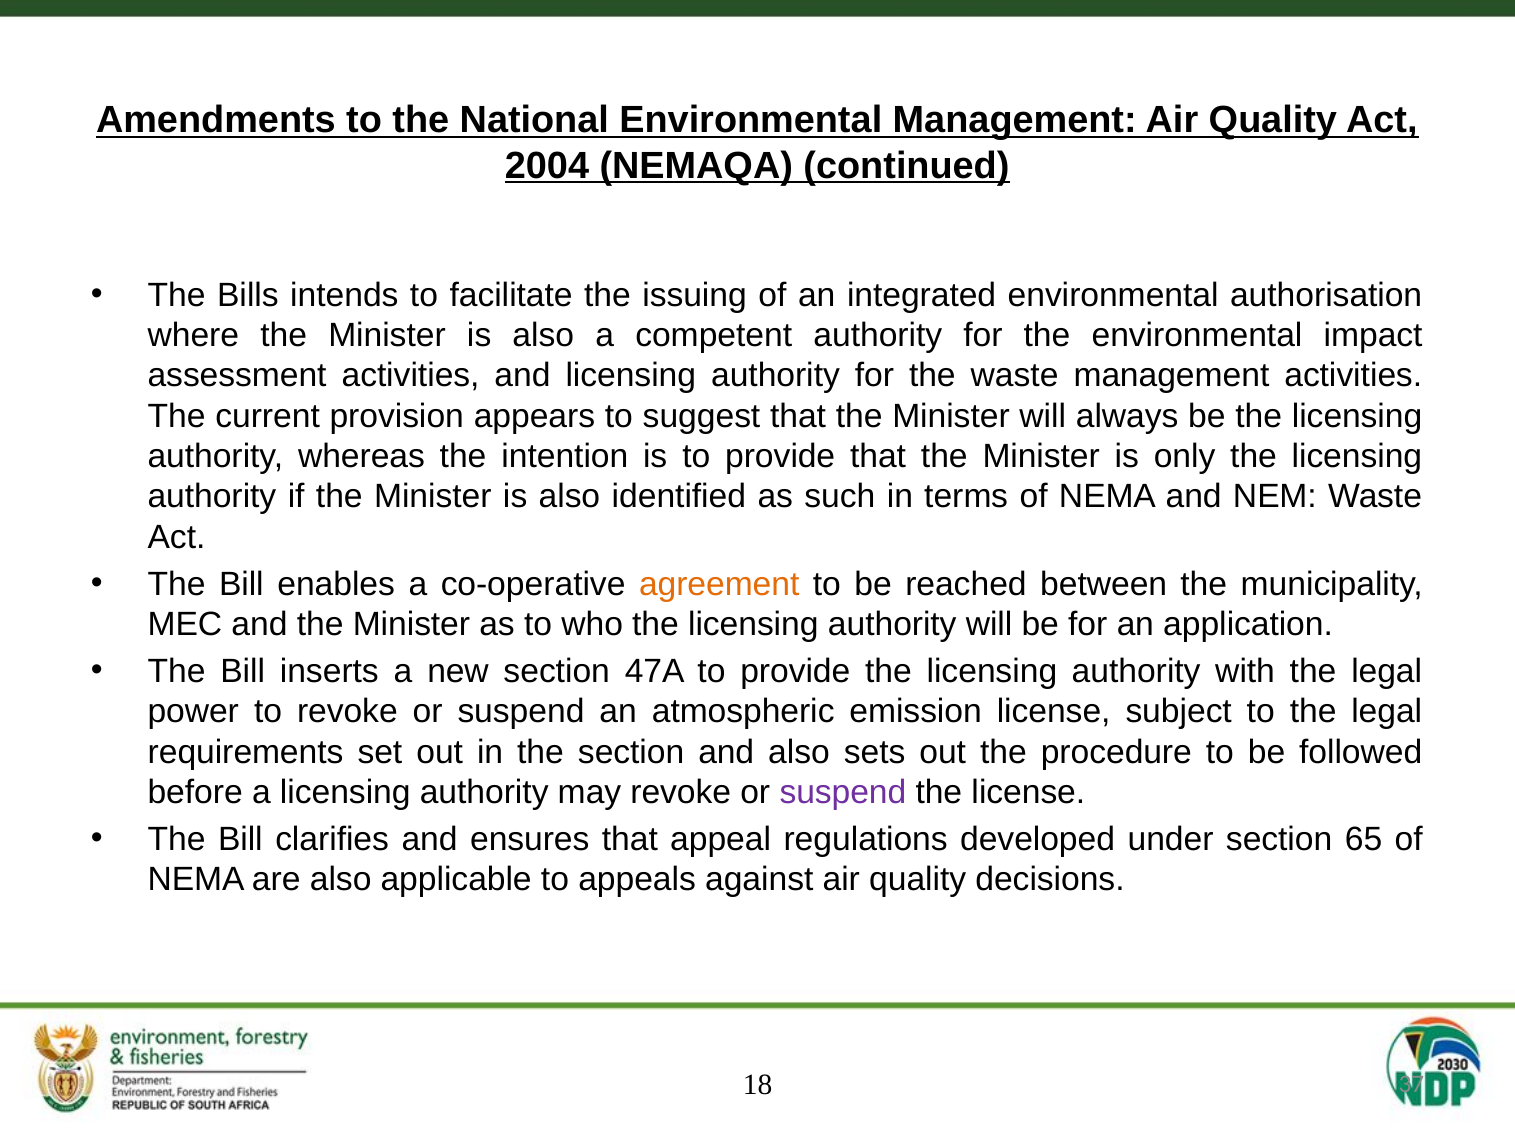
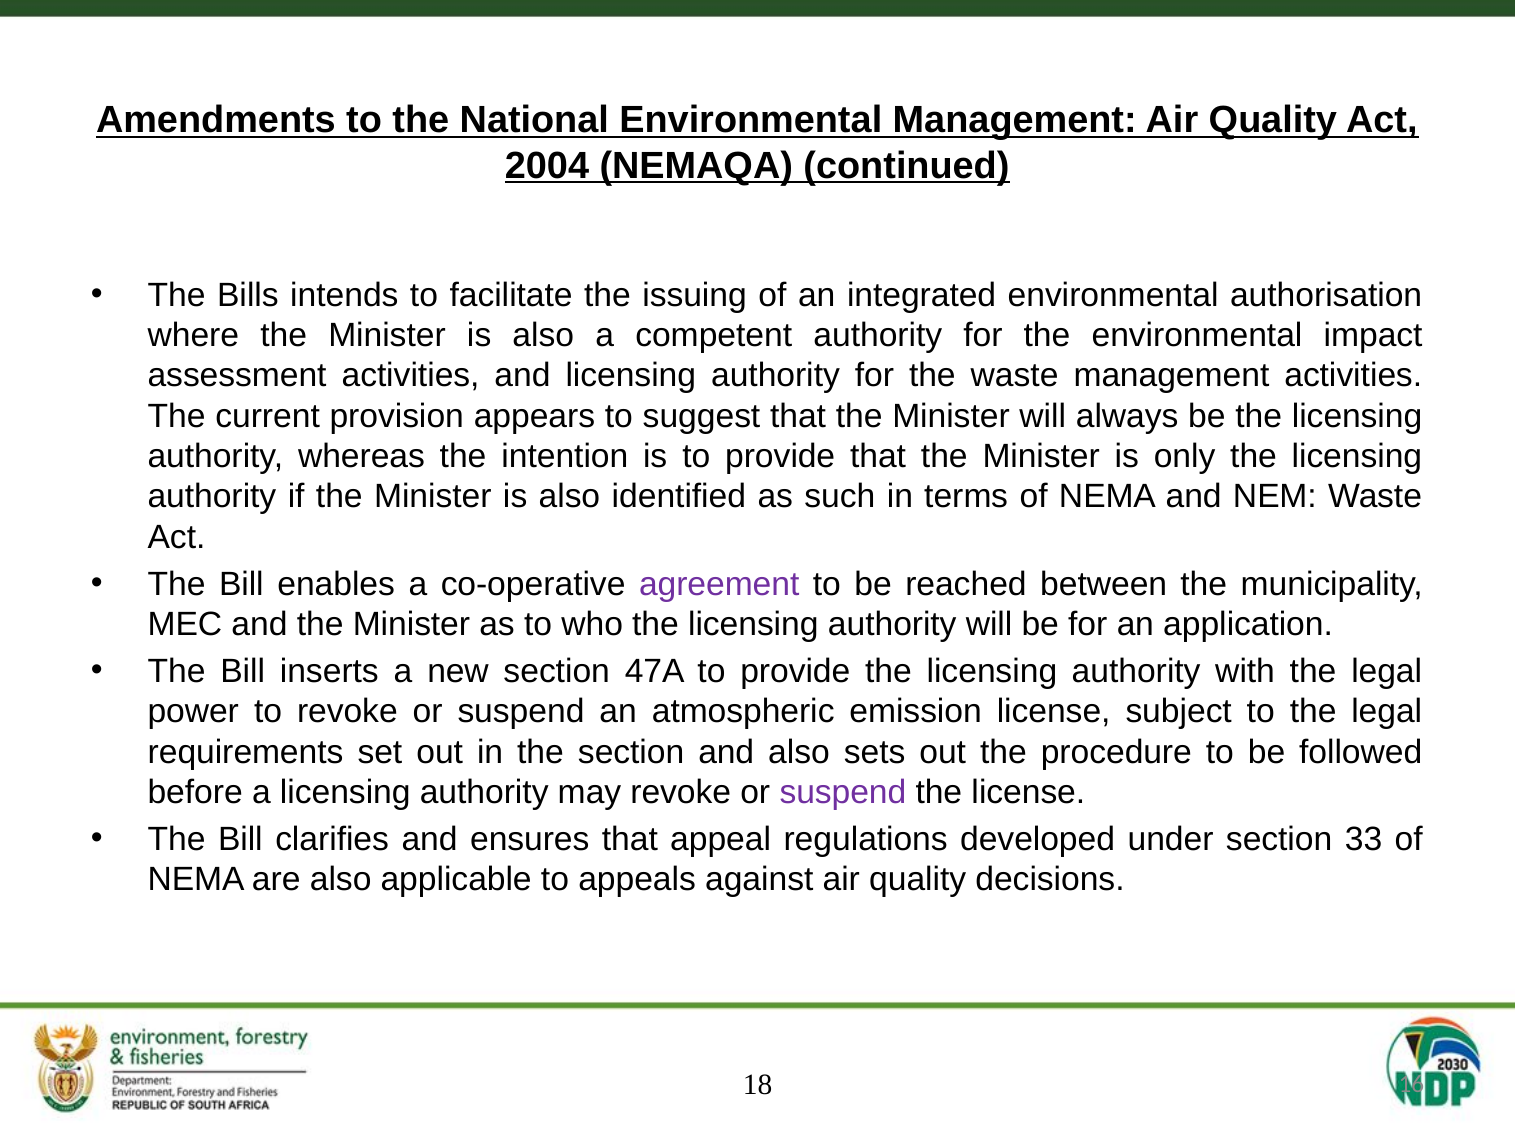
agreement colour: orange -> purple
65: 65 -> 33
37: 37 -> 16
